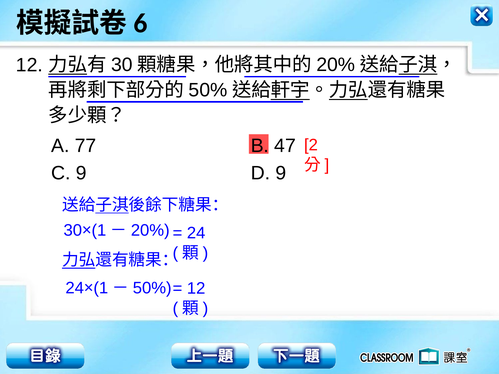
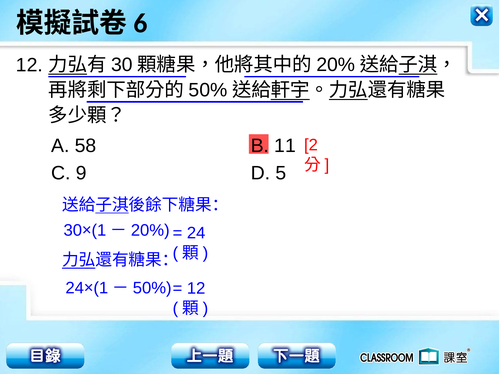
77: 77 -> 58
47: 47 -> 11
D 9: 9 -> 5
